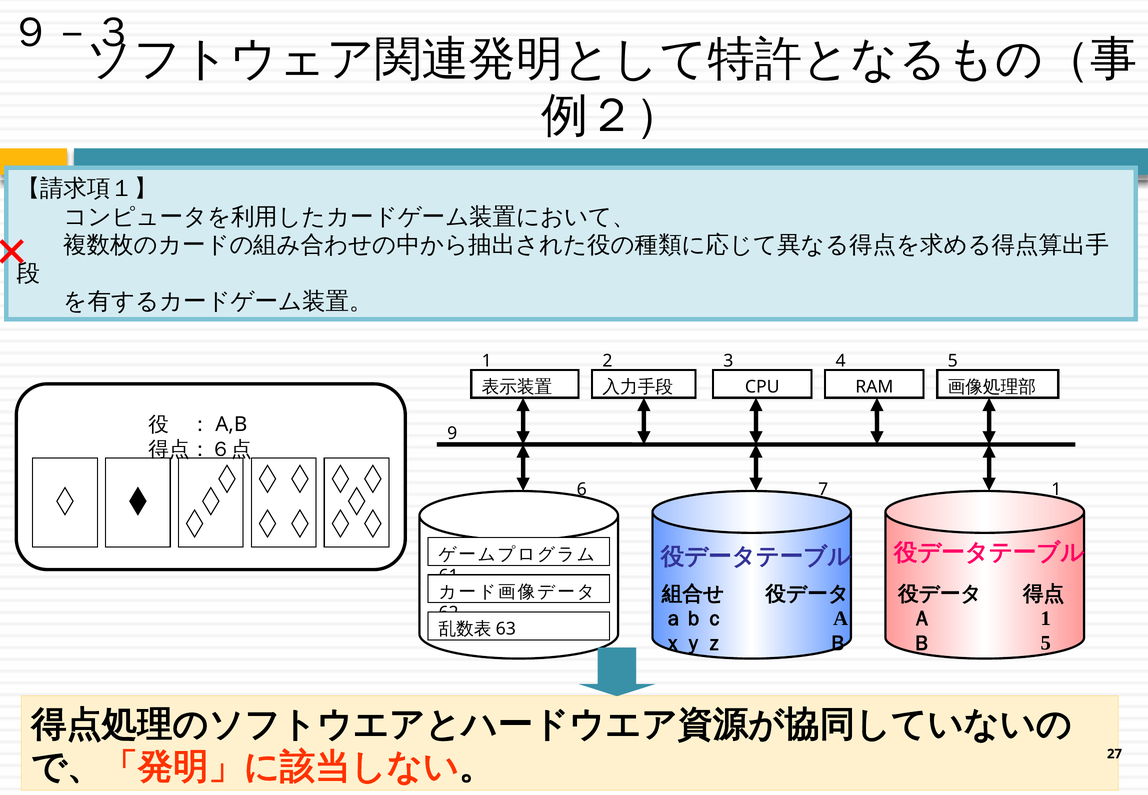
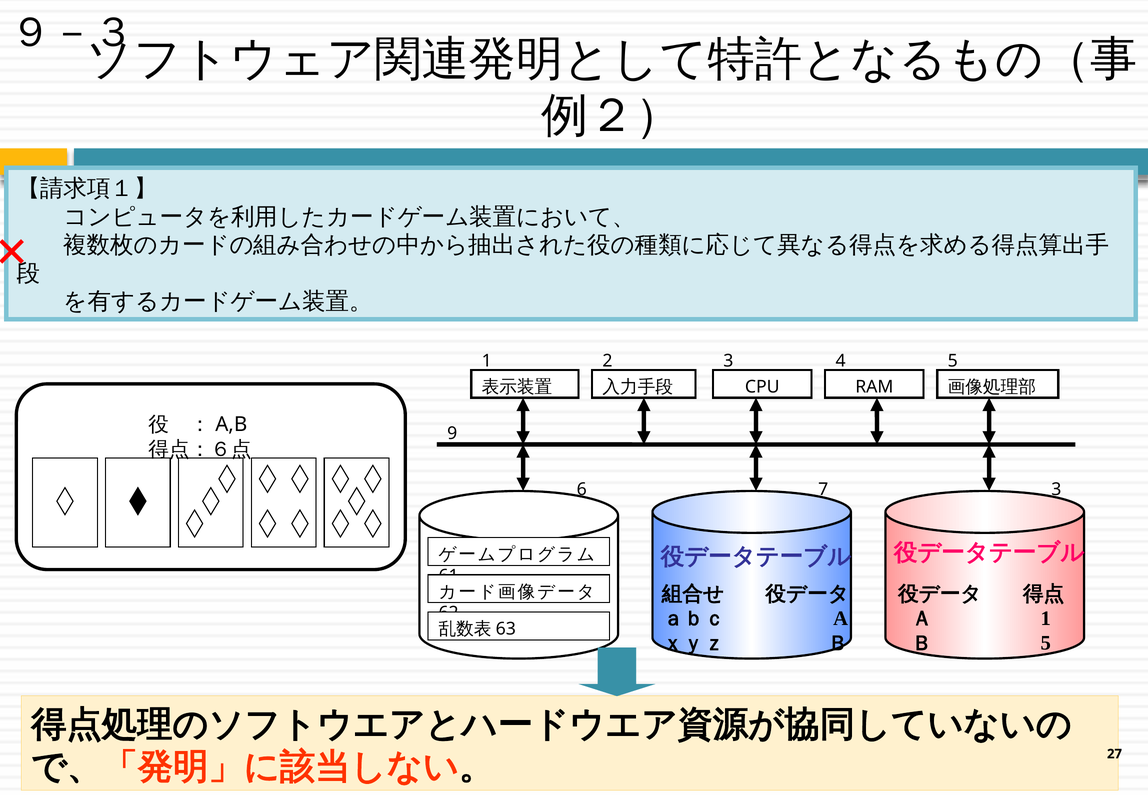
7 1: 1 -> 3
